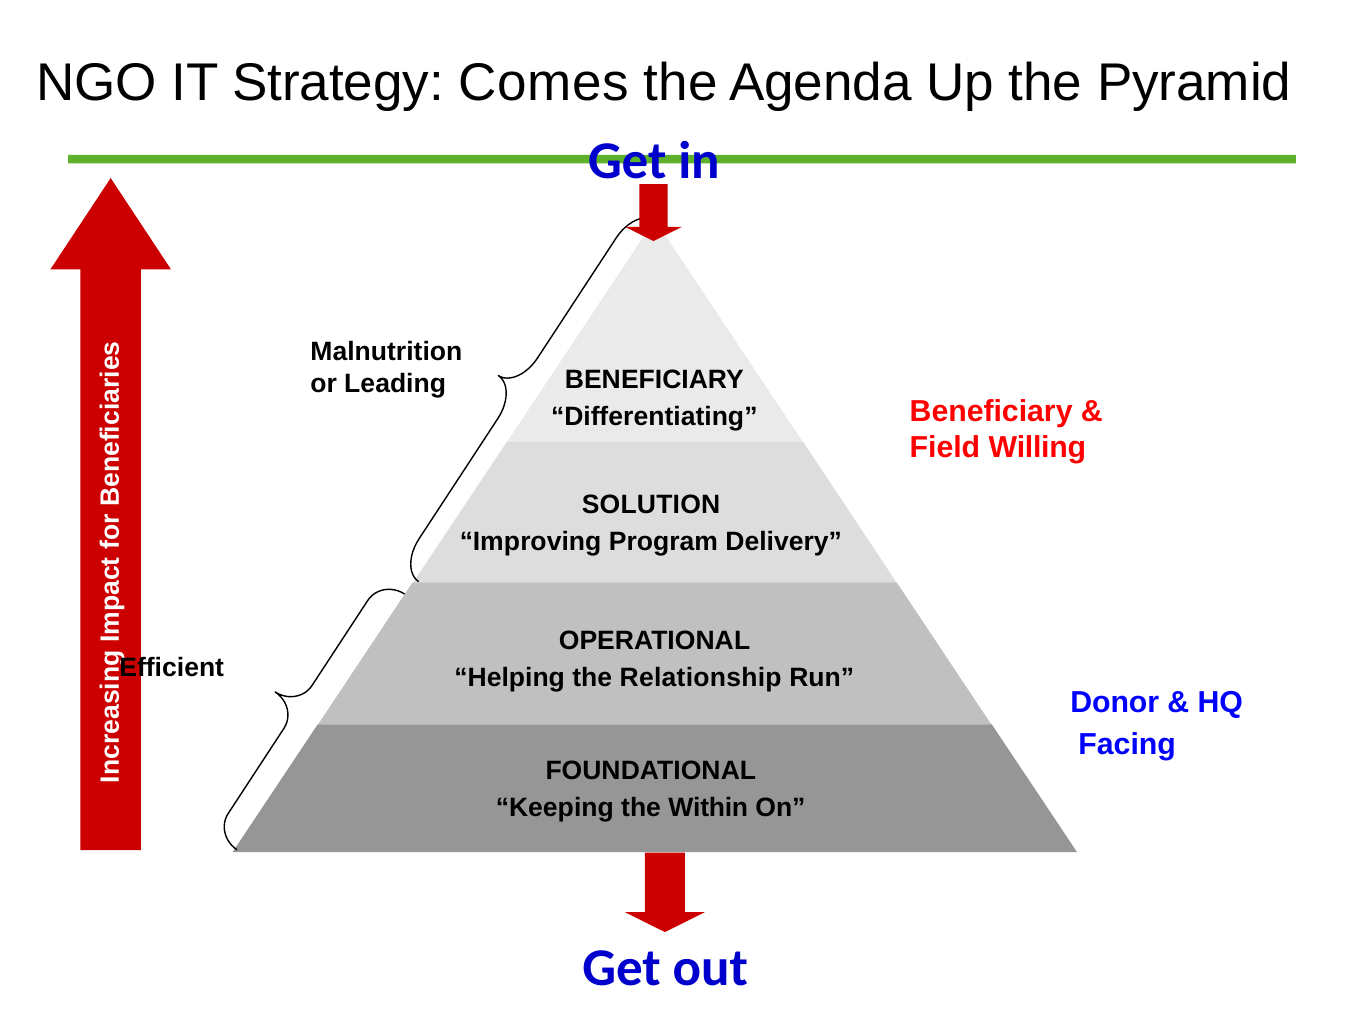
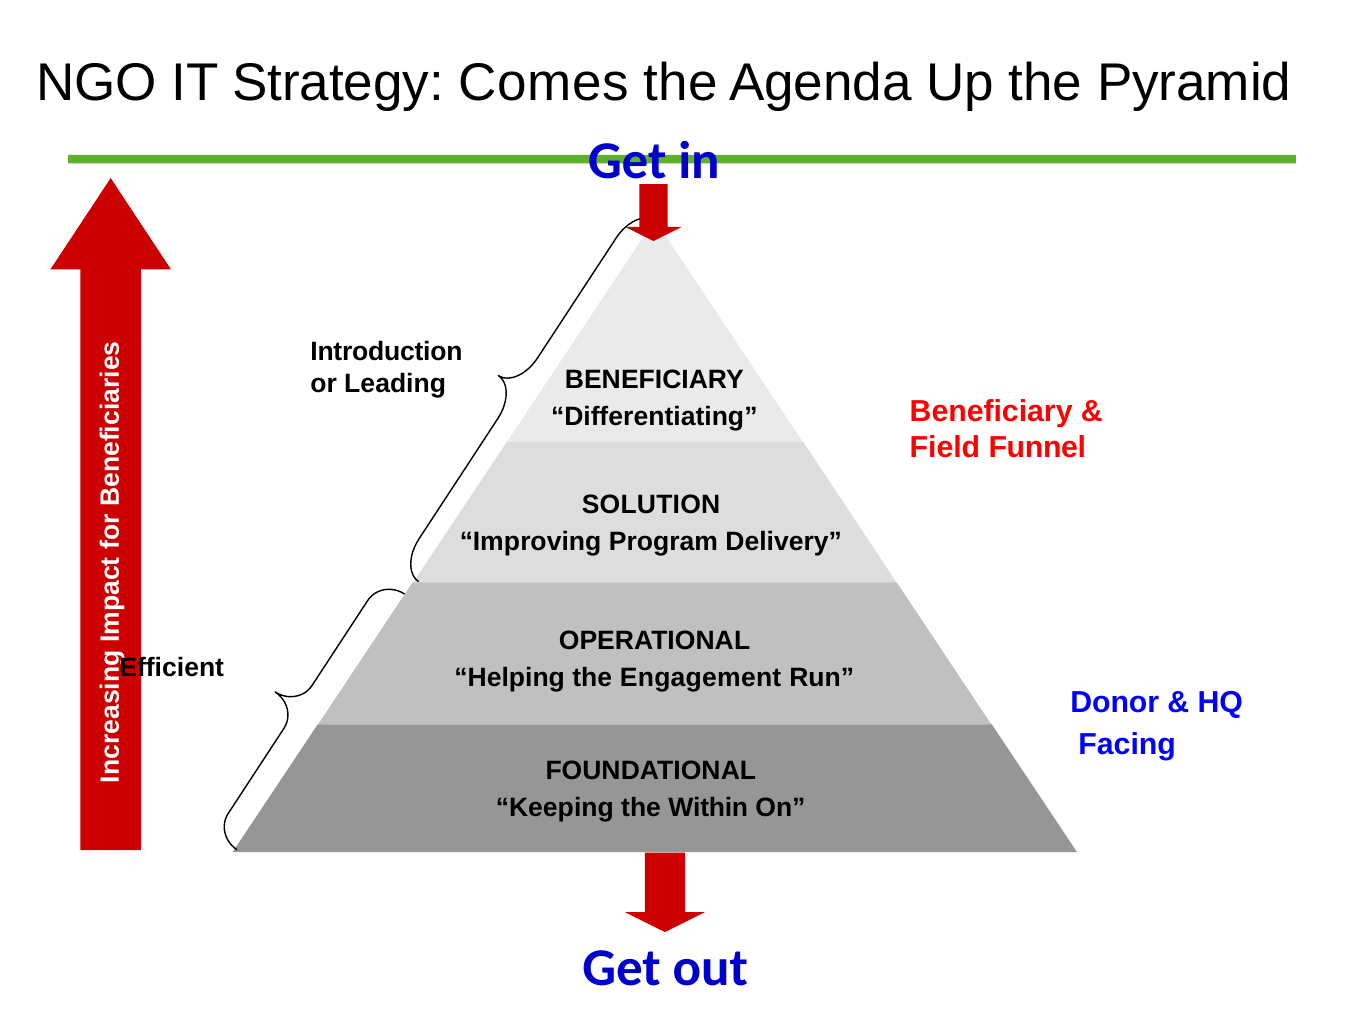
Malnutrition: Malnutrition -> Introduction
Willing: Willing -> Funnel
Relationship: Relationship -> Engagement
